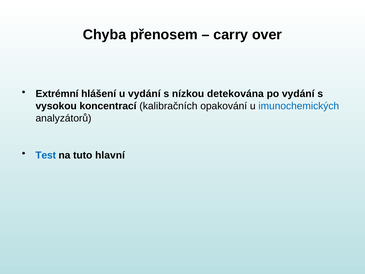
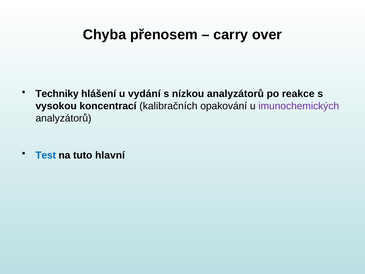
Extrémní: Extrémní -> Techniky
nízkou detekována: detekována -> analyzátorů
po vydání: vydání -> reakce
imunochemických colour: blue -> purple
